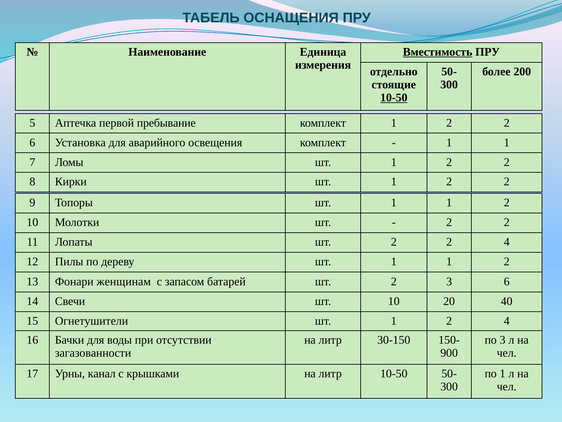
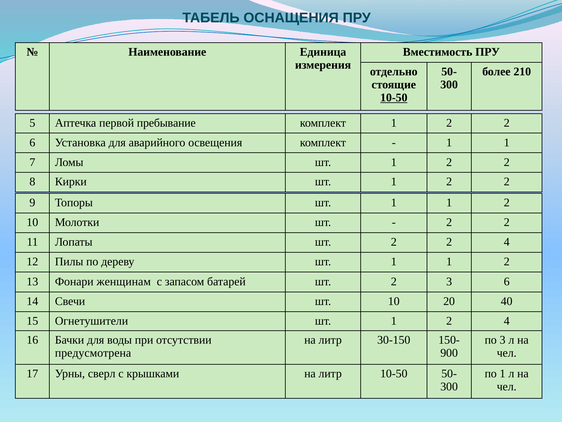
Вместимость underline: present -> none
200: 200 -> 210
загазованности: загазованности -> предусмотрена
канал: канал -> сверл
